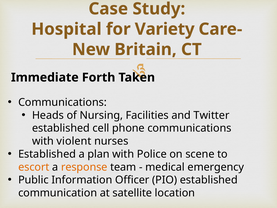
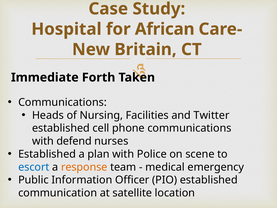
Variety: Variety -> African
violent: violent -> defend
escort colour: orange -> blue
